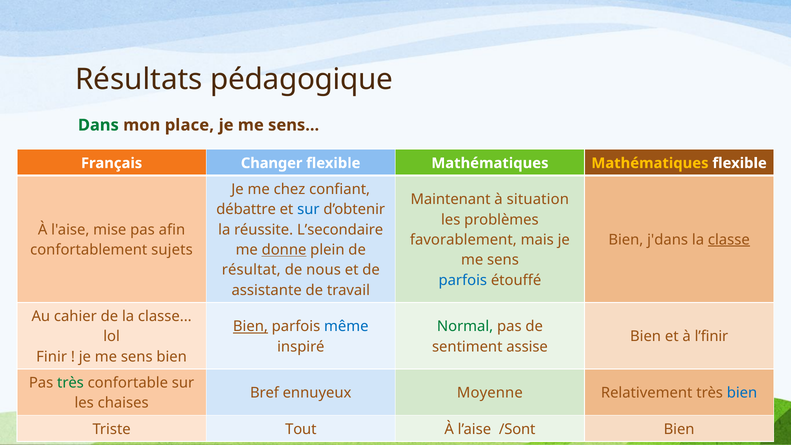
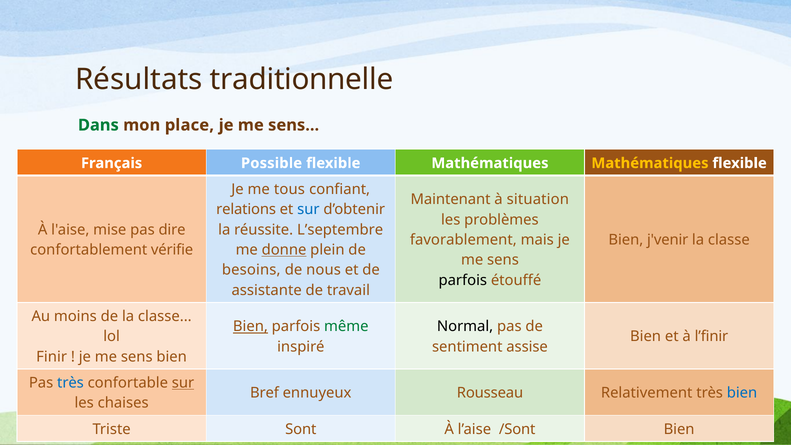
pédagogique: pédagogique -> traditionnelle
Changer: Changer -> Possible
chez: chez -> tous
débattre: débattre -> relations
afin: afin -> dire
L’secondaire: L’secondaire -> L’septembre
j'dans: j'dans -> j'venir
classe at (729, 240) underline: present -> none
sujets: sujets -> vérifie
résultat: résultat -> besoins
parfois at (463, 280) colour: blue -> black
cahier: cahier -> moins
même colour: blue -> green
Normal colour: green -> black
très at (70, 383) colour: green -> blue
sur at (183, 383) underline: none -> present
Moyenne: Moyenne -> Rousseau
Tout: Tout -> Sont
